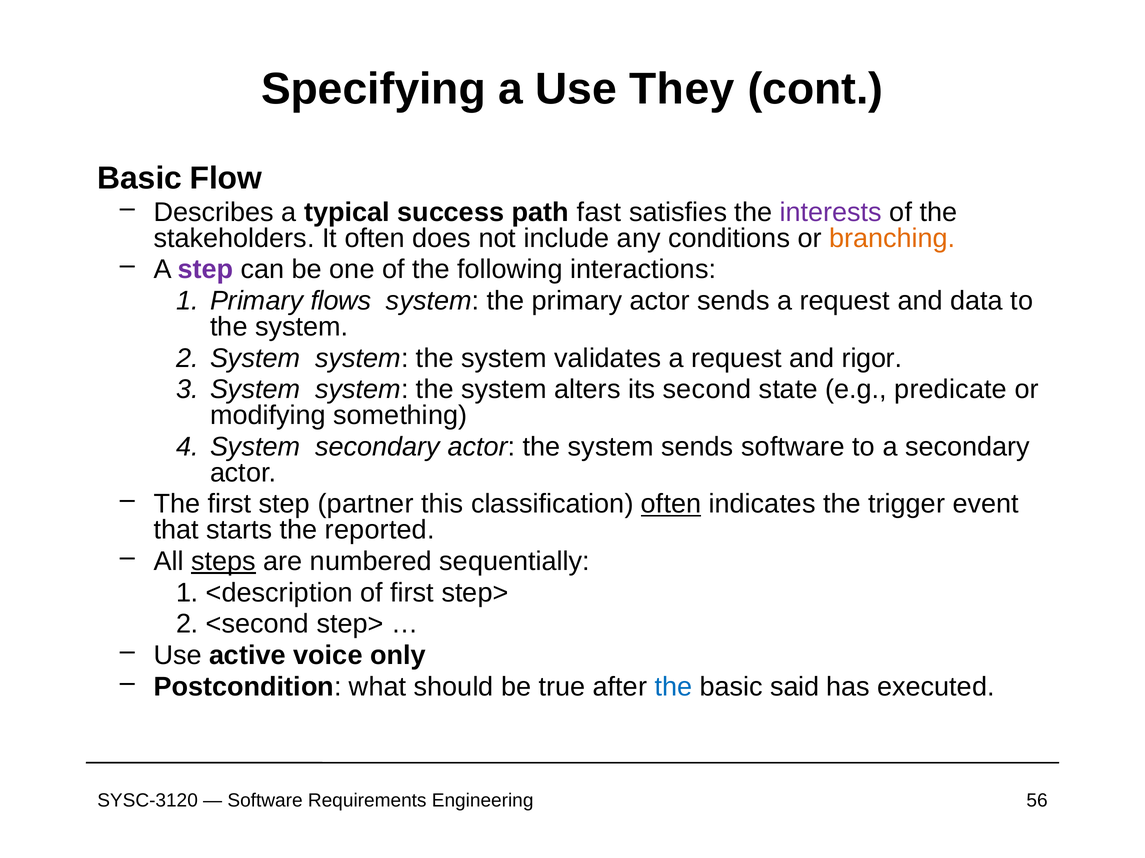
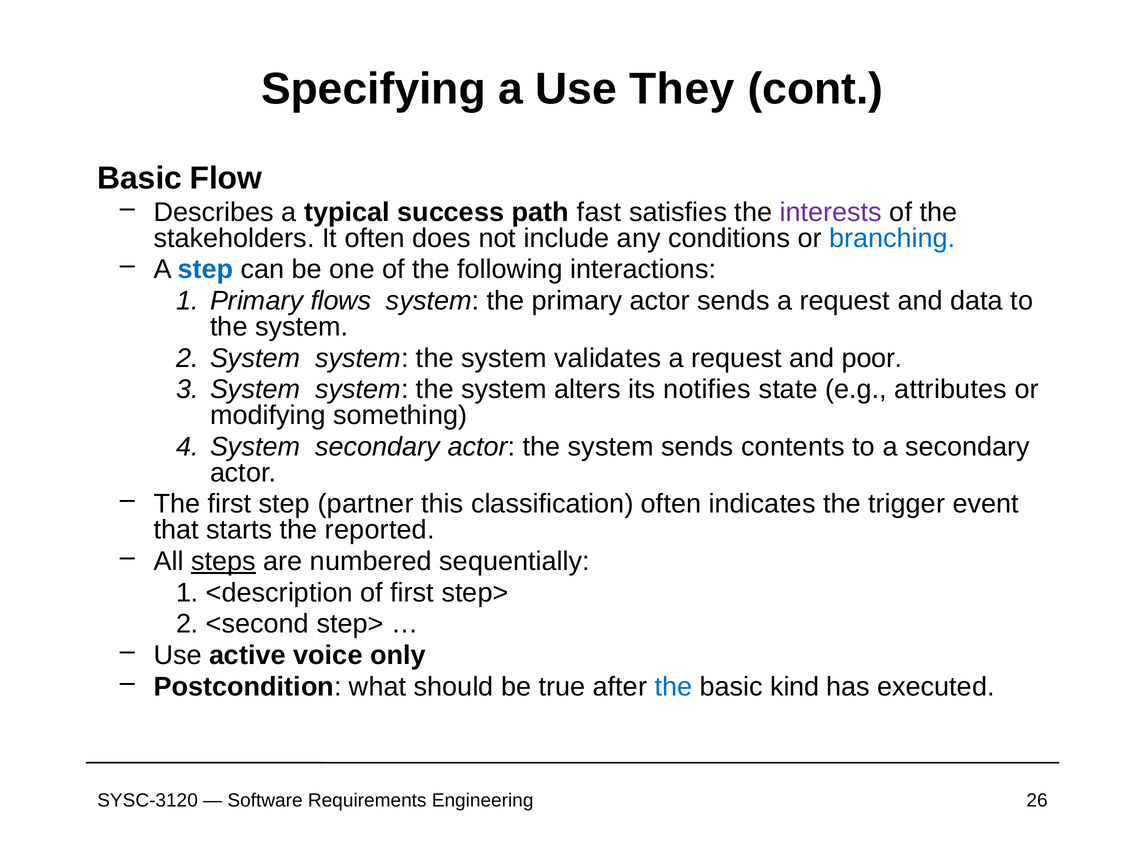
branching colour: orange -> blue
step at (205, 270) colour: purple -> blue
rigor: rigor -> poor
second: second -> notifies
predicate: predicate -> attributes
sends software: software -> contents
often at (671, 504) underline: present -> none
said: said -> kind
56: 56 -> 26
